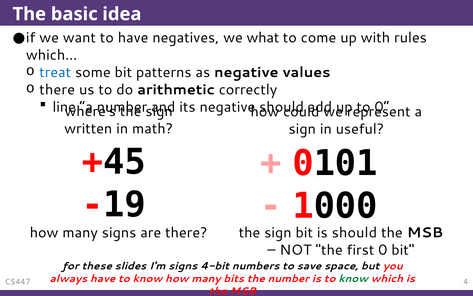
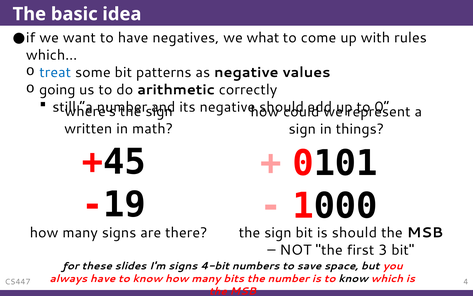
there at (57, 90): there -> going
line: line -> still
useful: useful -> things
first 0: 0 -> 3
know at (353, 278) colour: green -> black
